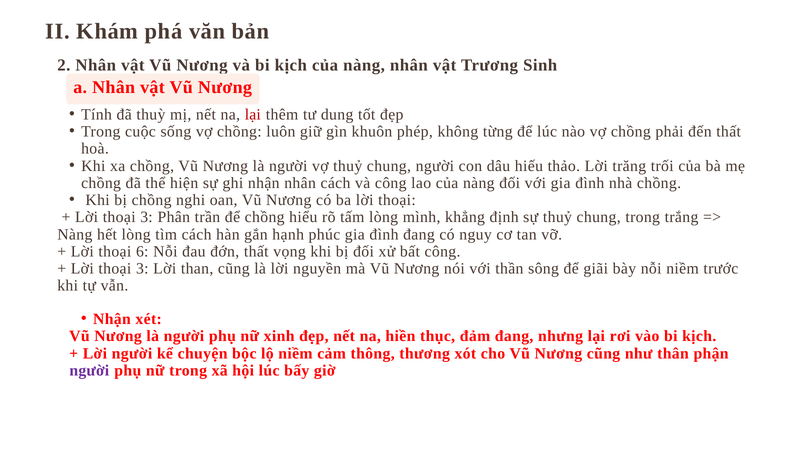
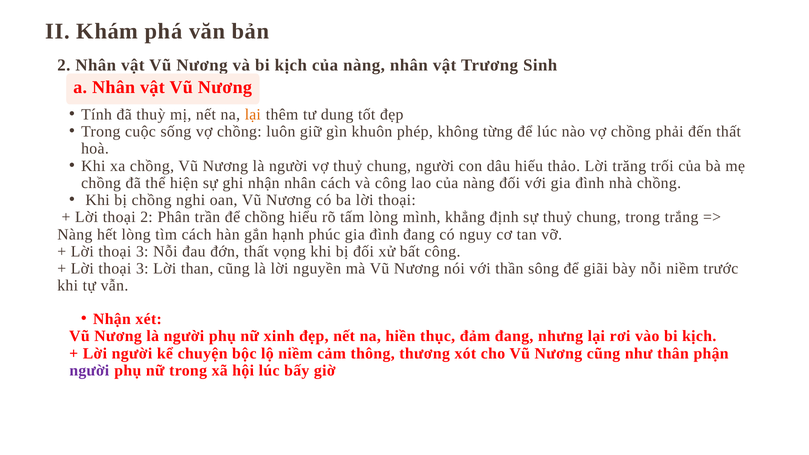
lại at (253, 114) colour: red -> orange
3 at (146, 217): 3 -> 2
6 at (142, 252): 6 -> 3
